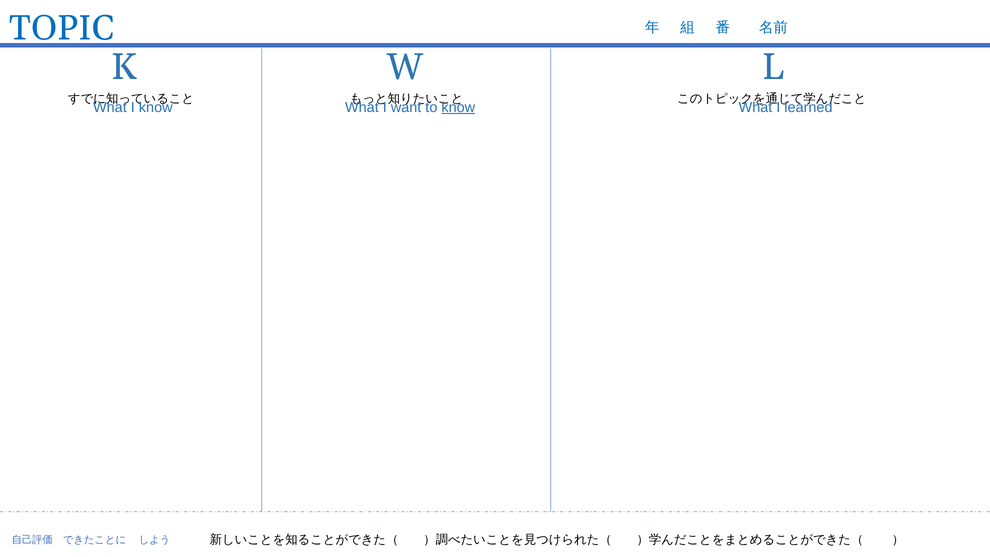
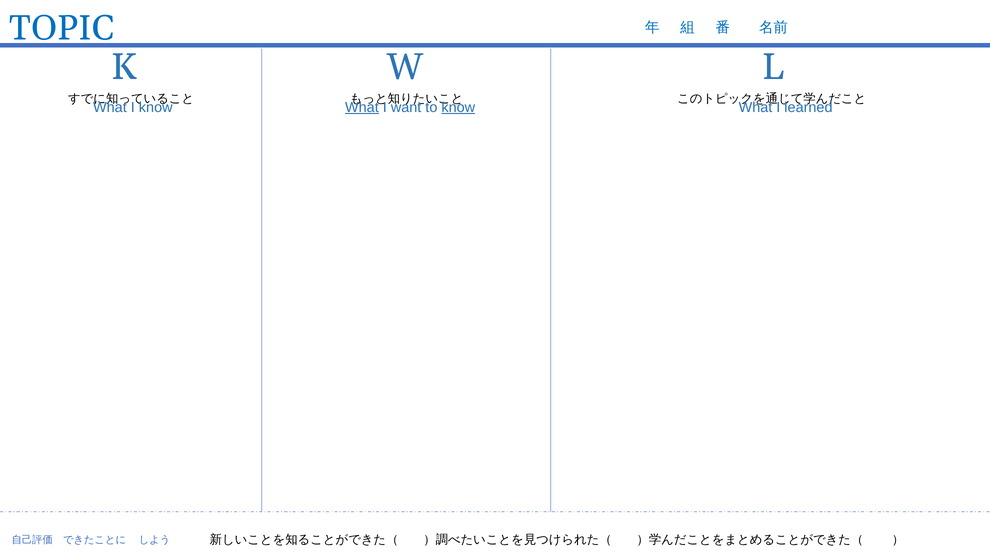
What at (362, 107) underline: none -> present
